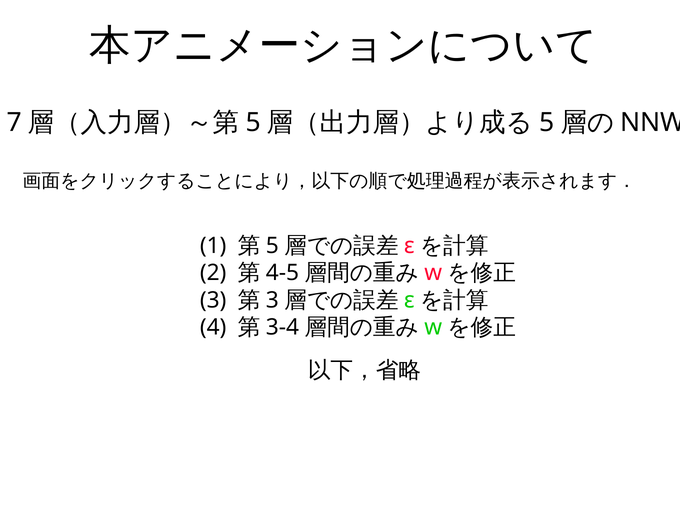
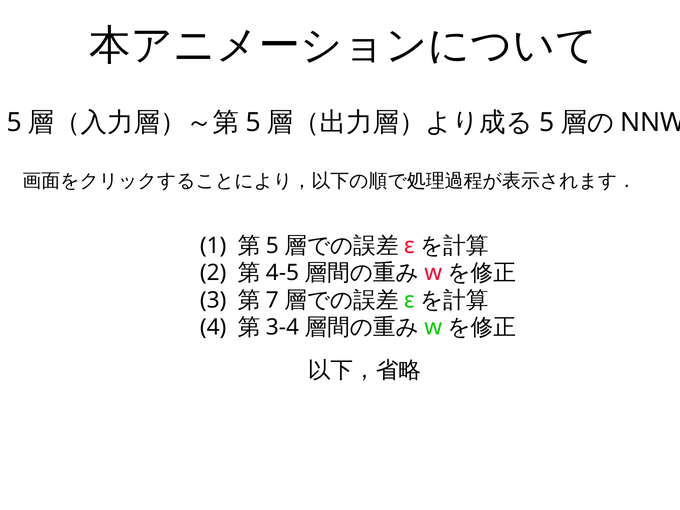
7 at (14, 122): 7 -> 5
3 at (272, 300): 3 -> 7
